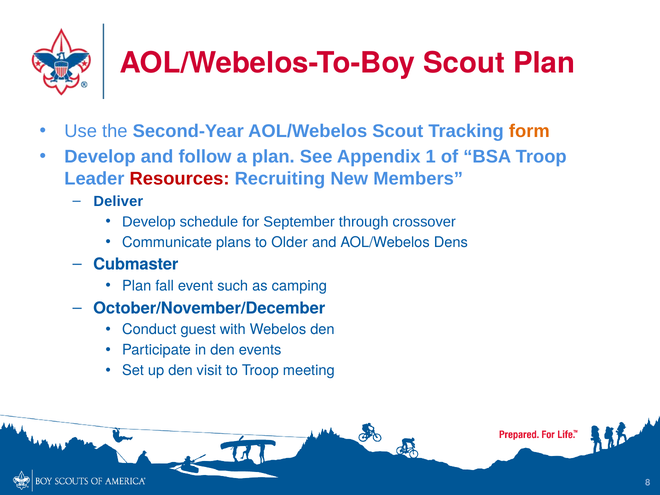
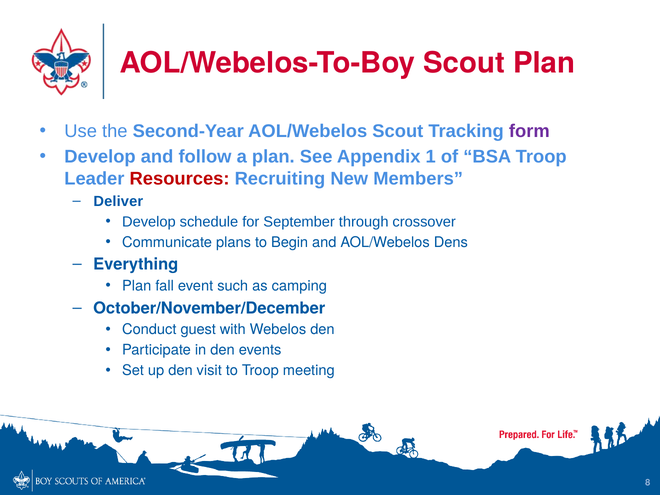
form colour: orange -> purple
Older: Older -> Begin
Cubmaster: Cubmaster -> Everything
